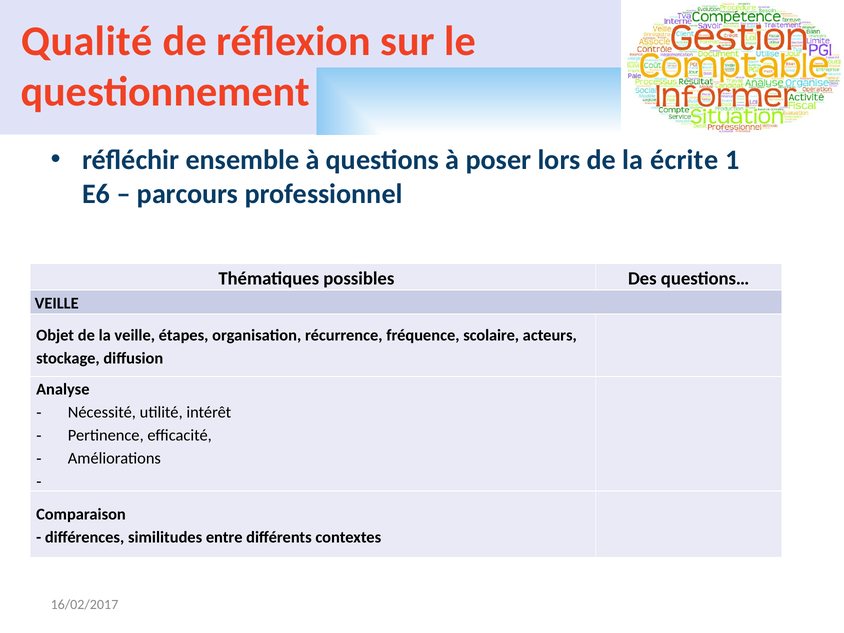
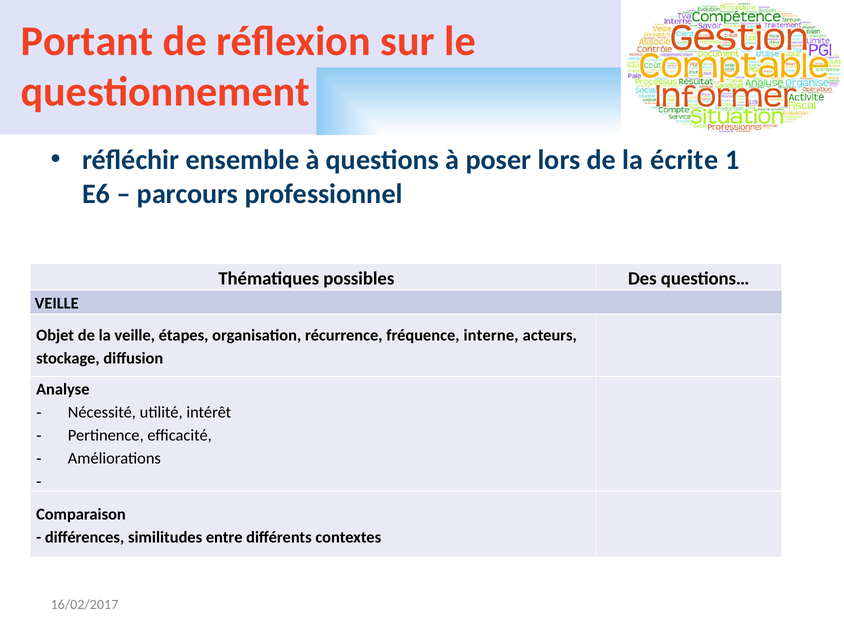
Qualité: Qualité -> Portant
scolaire: scolaire -> interne
